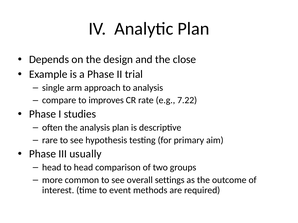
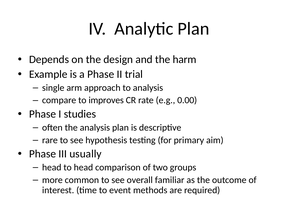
close: close -> harm
7.22: 7.22 -> 0.00
settings: settings -> familiar
